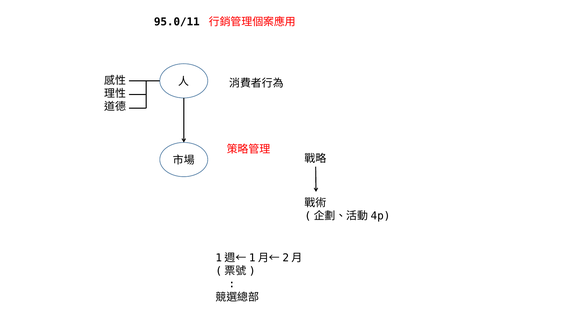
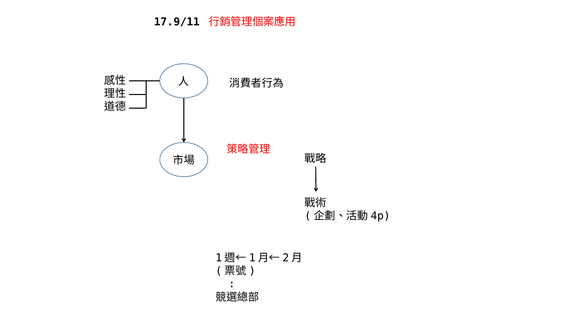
95.0/11: 95.0/11 -> 17.9/11
